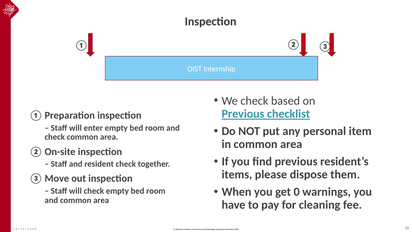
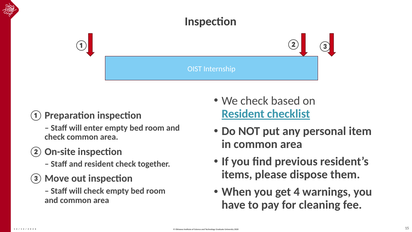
Previous at (243, 114): Previous -> Resident
get 0: 0 -> 4
